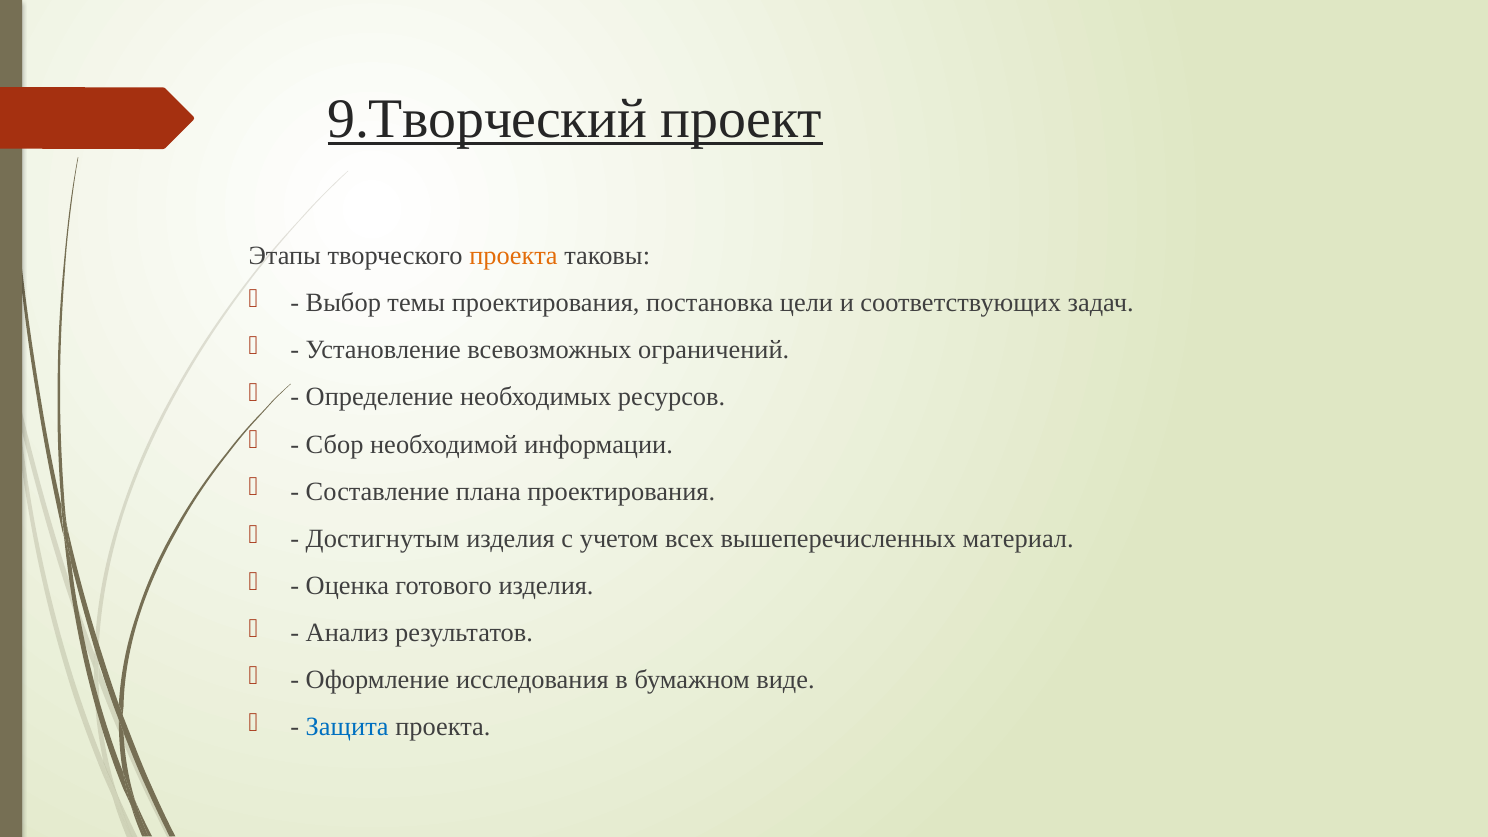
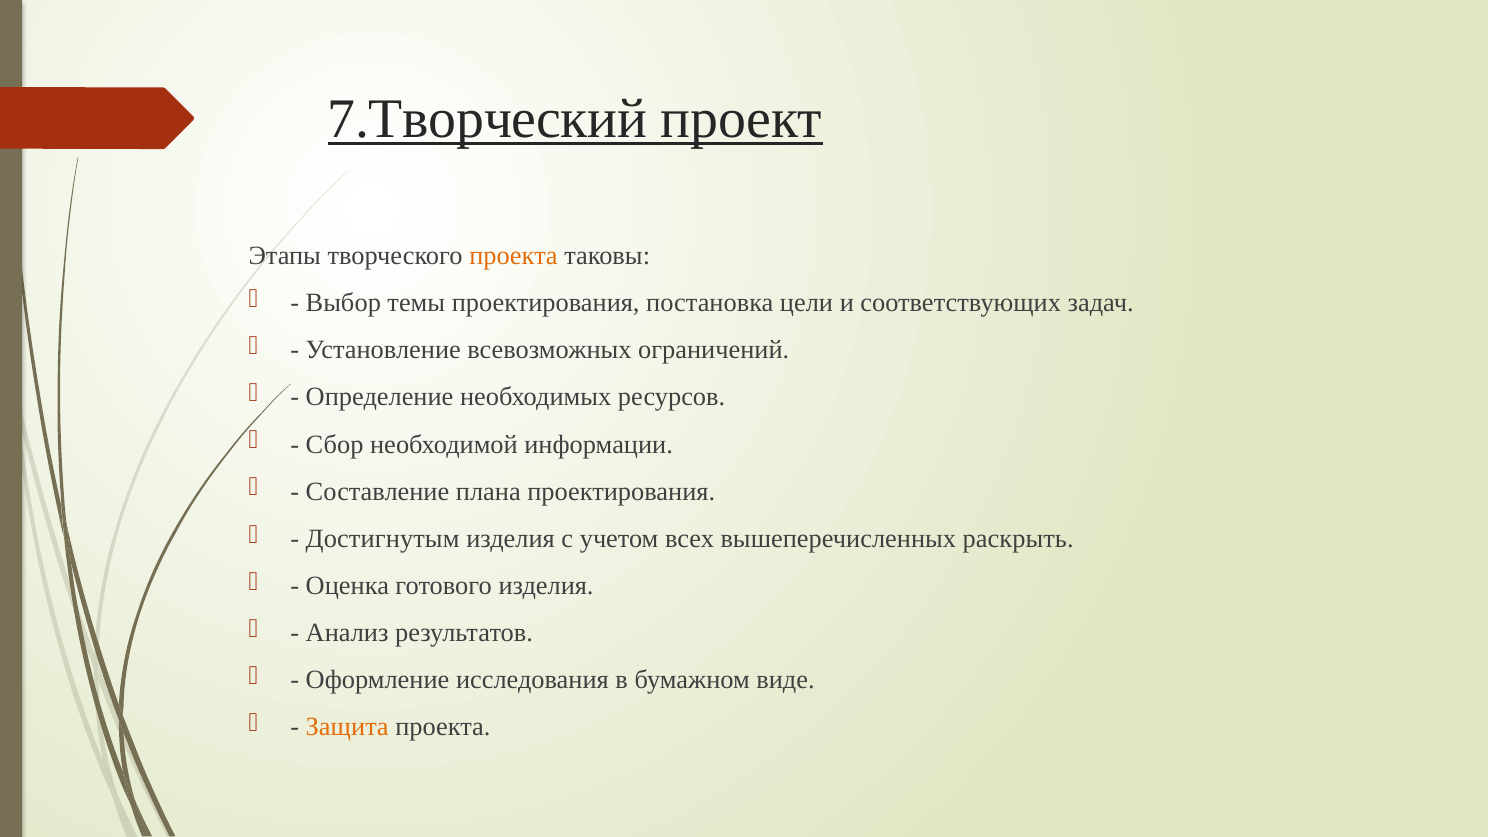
9.Творческий: 9.Творческий -> 7.Творческий
материал: материал -> раскрыть
Защита colour: blue -> orange
